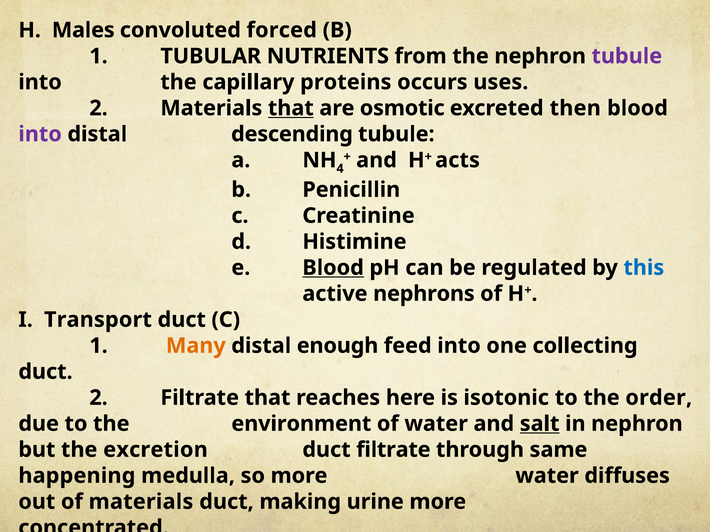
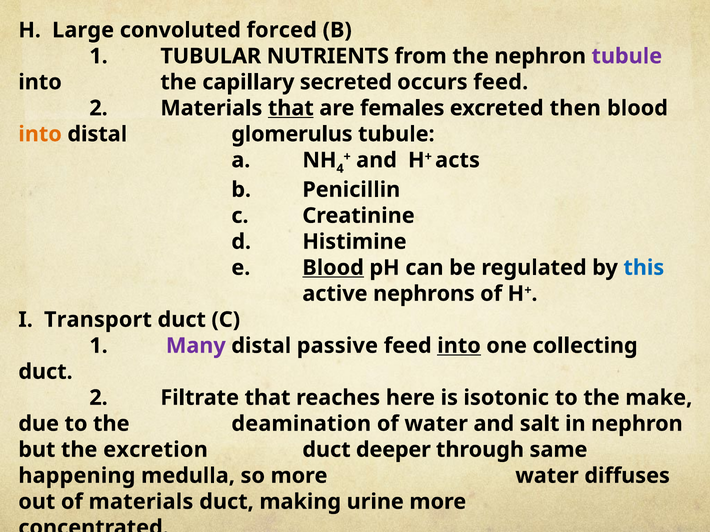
Males: Males -> Large
proteins: proteins -> secreted
occurs uses: uses -> feed
osmotic: osmotic -> females
into at (40, 134) colour: purple -> orange
descending: descending -> glomerulus
Many colour: orange -> purple
enough: enough -> passive
into at (459, 346) underline: none -> present
order: order -> make
environment: environment -> deamination
salt underline: present -> none
duct filtrate: filtrate -> deeper
